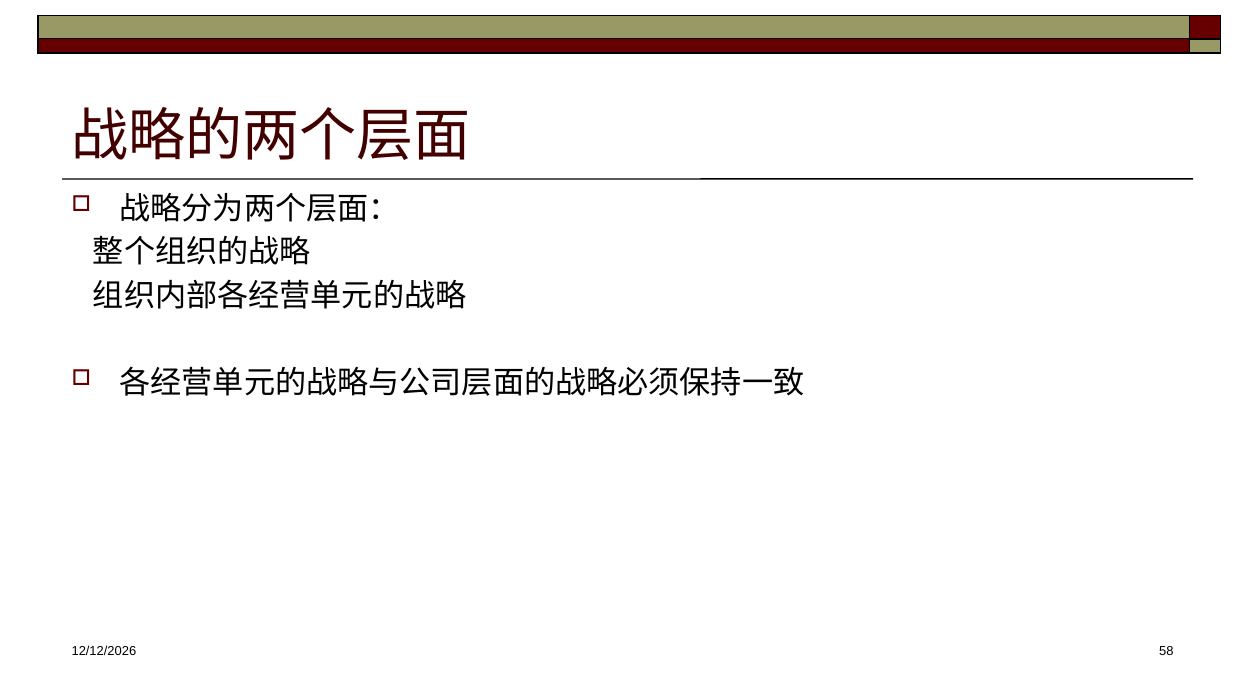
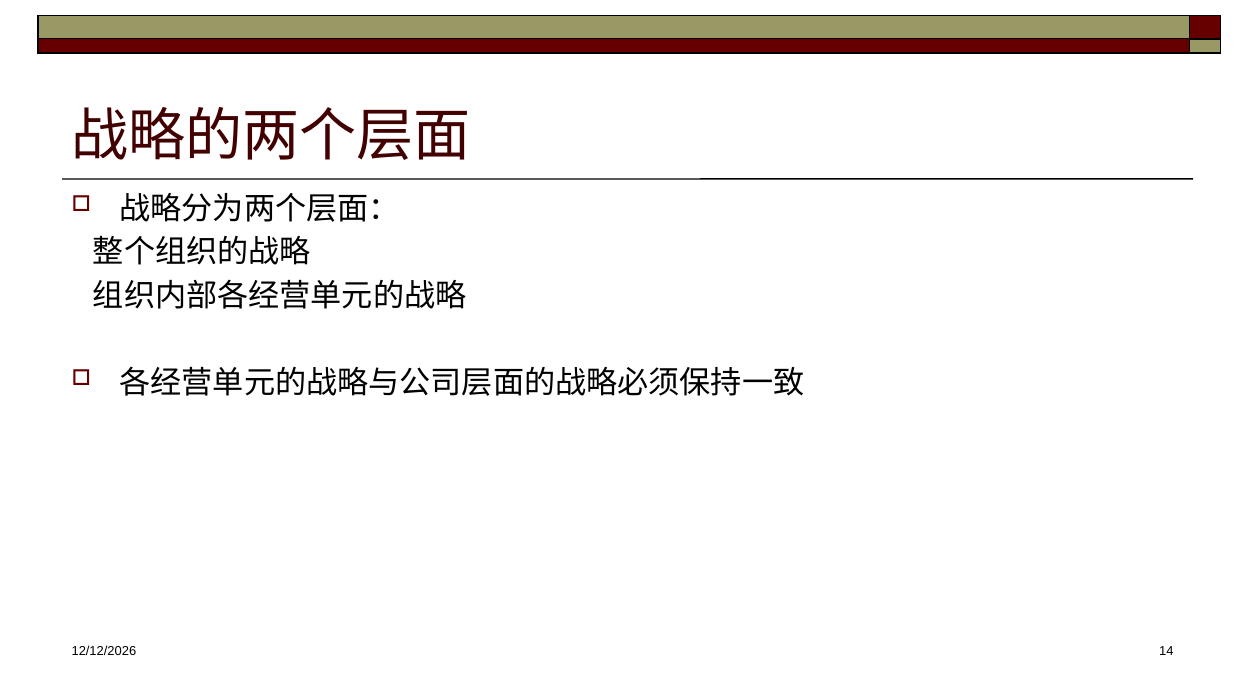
58: 58 -> 14
